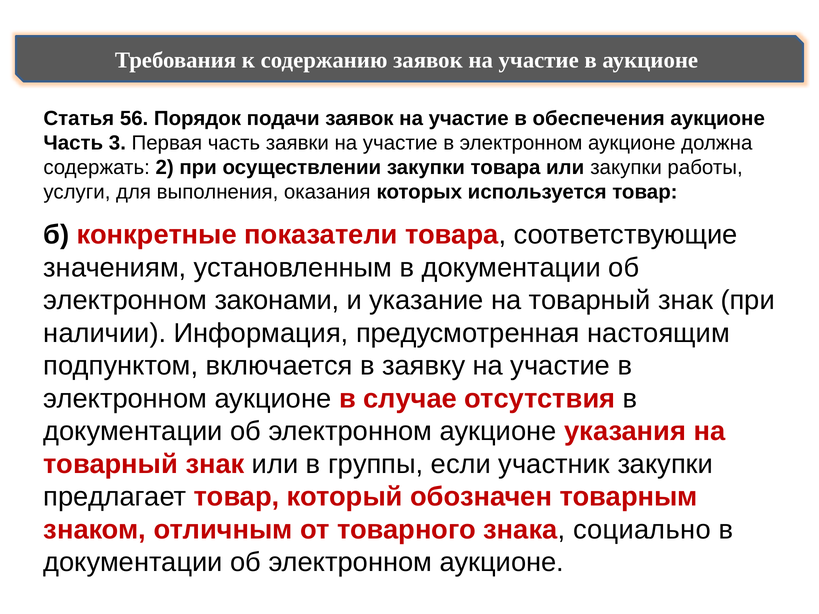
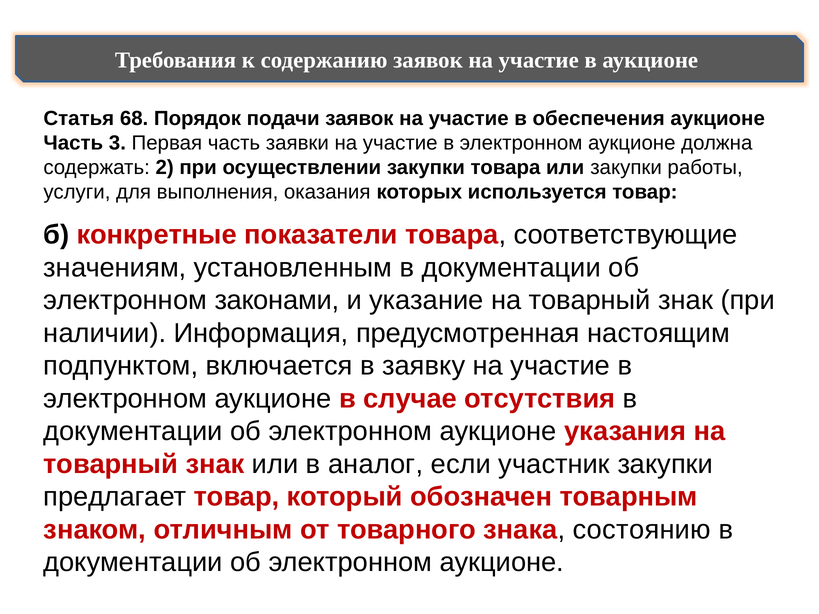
56: 56 -> 68
группы: группы -> аналог
социально: социально -> состоянию
